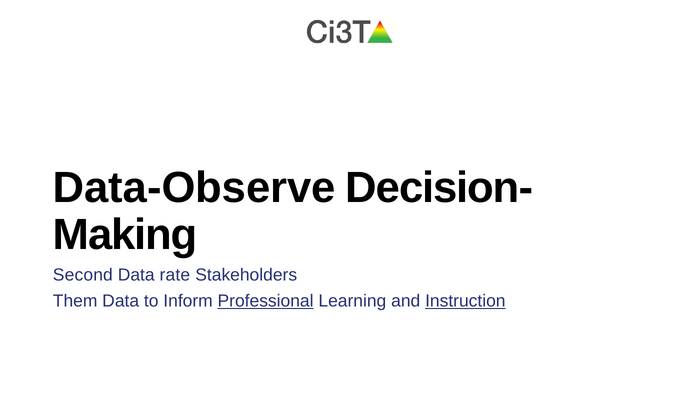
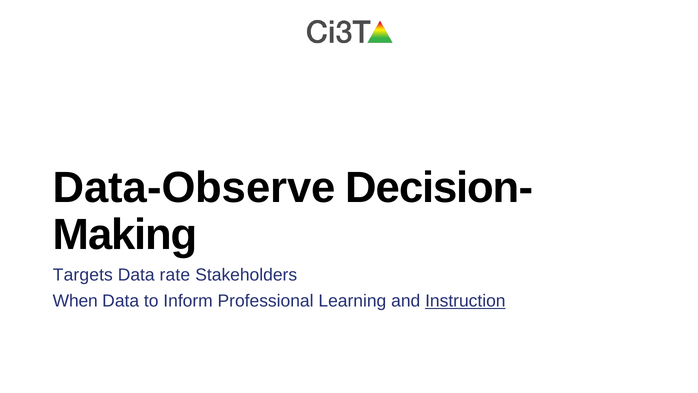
Second: Second -> Targets
Them: Them -> When
Professional underline: present -> none
